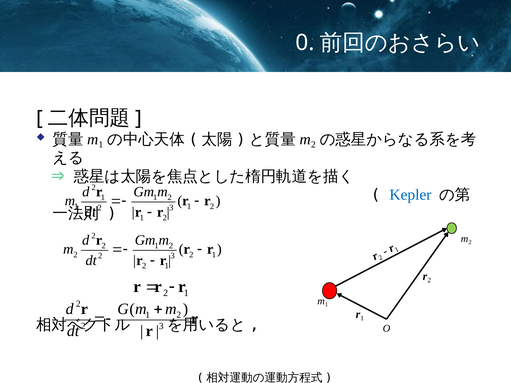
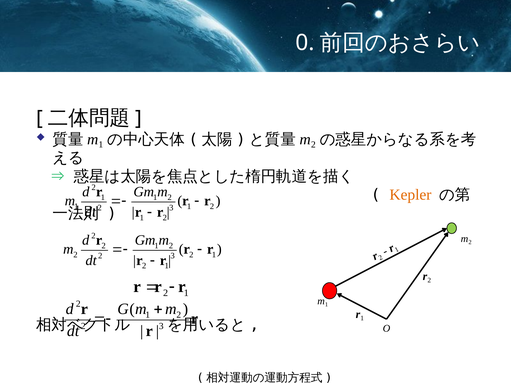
Kepler colour: blue -> orange
